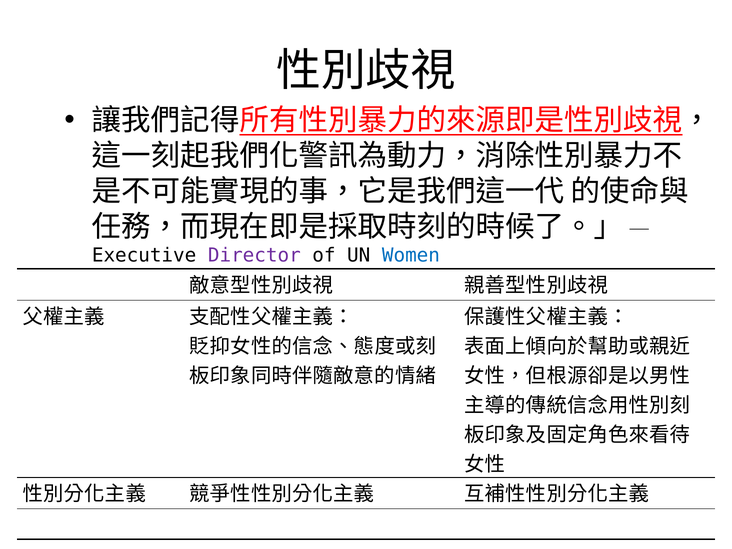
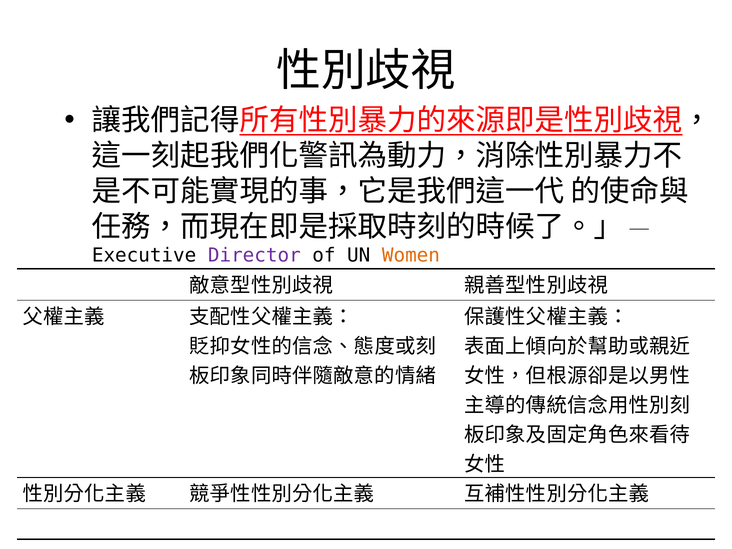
Women colour: blue -> orange
